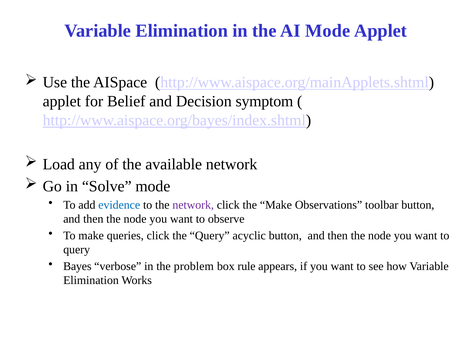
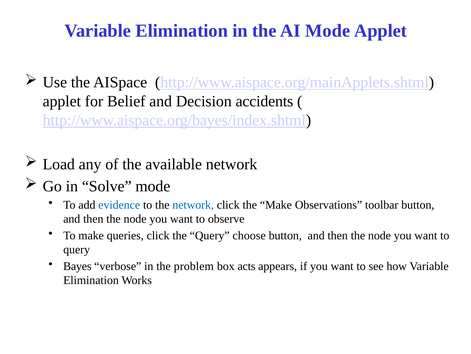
symptom: symptom -> accidents
network at (193, 204) colour: purple -> blue
acyclic: acyclic -> choose
rule: rule -> acts
